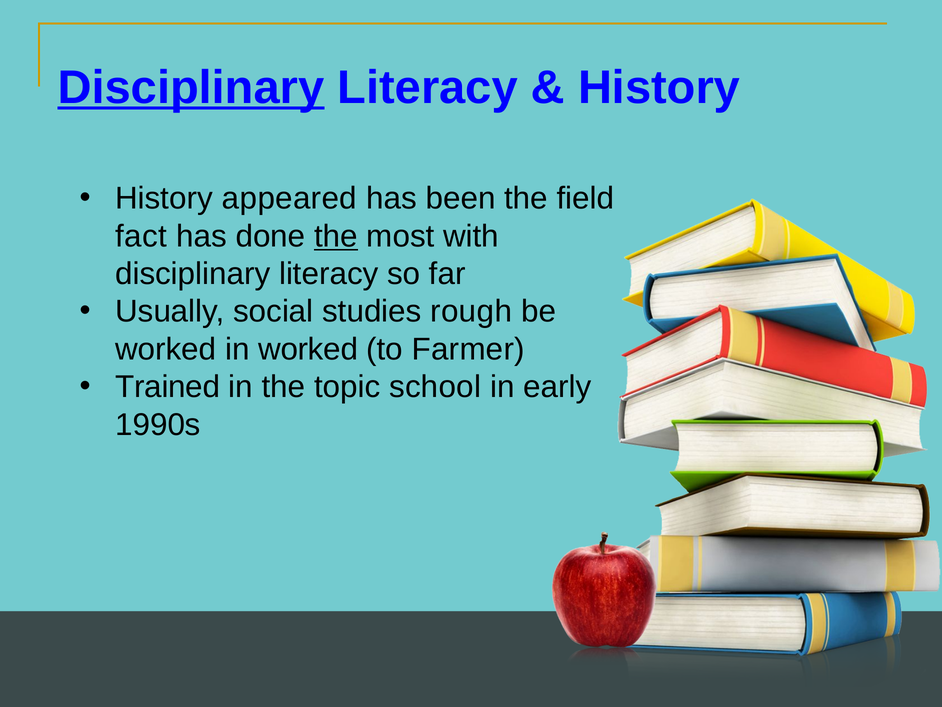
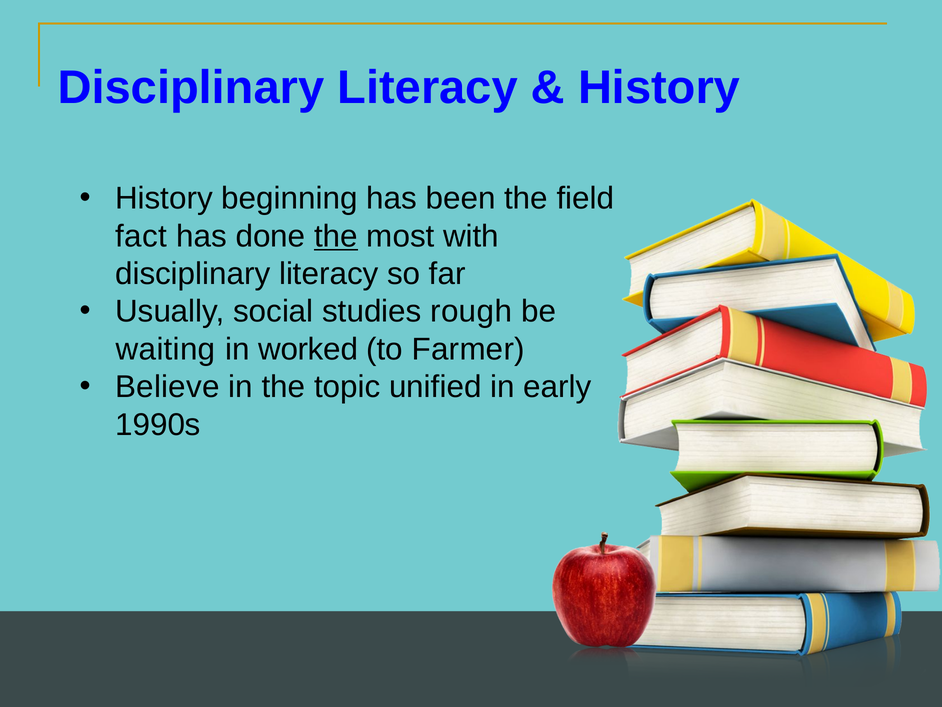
Disciplinary at (191, 88) underline: present -> none
appeared: appeared -> beginning
worked at (166, 349): worked -> waiting
Trained: Trained -> Believe
school: school -> unified
